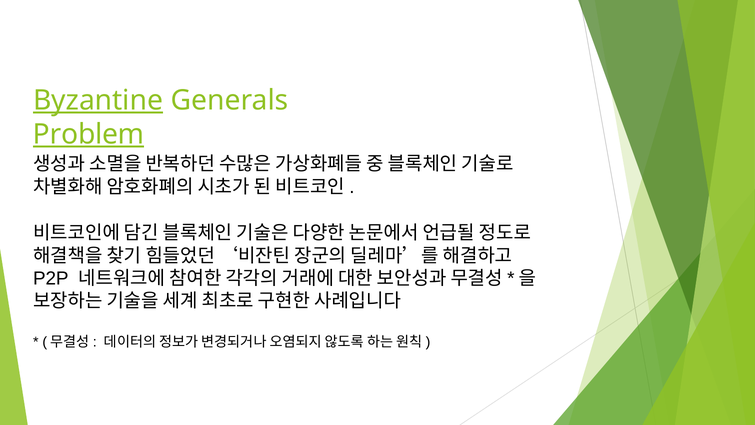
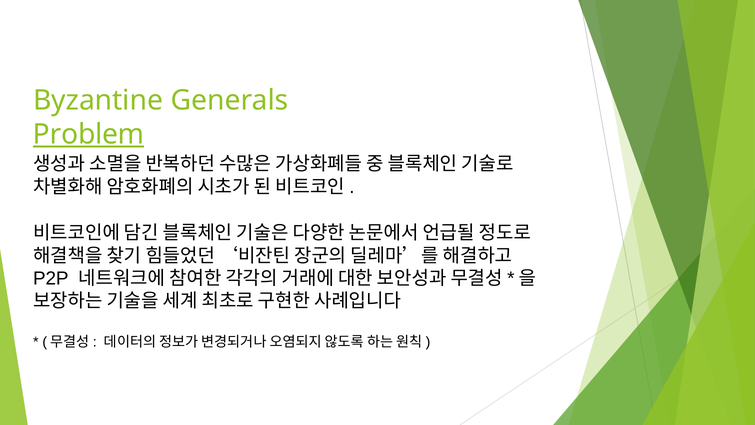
Byzantine underline: present -> none
